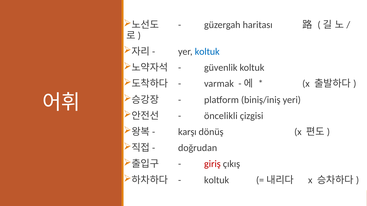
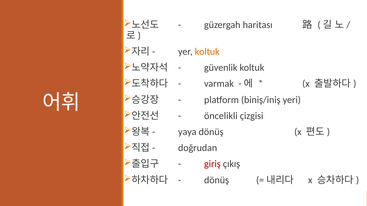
koltuk at (207, 52) colour: blue -> orange
karşı: karşı -> yaya
koltuk at (217, 180): koltuk -> dönüş
